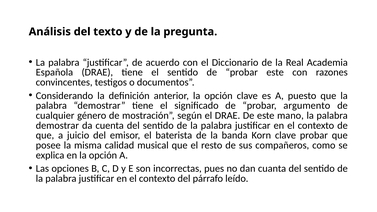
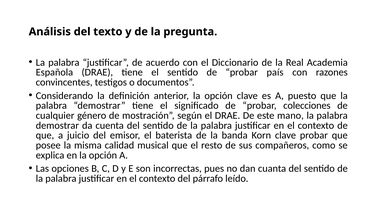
probar este: este -> país
argumento: argumento -> colecciones
